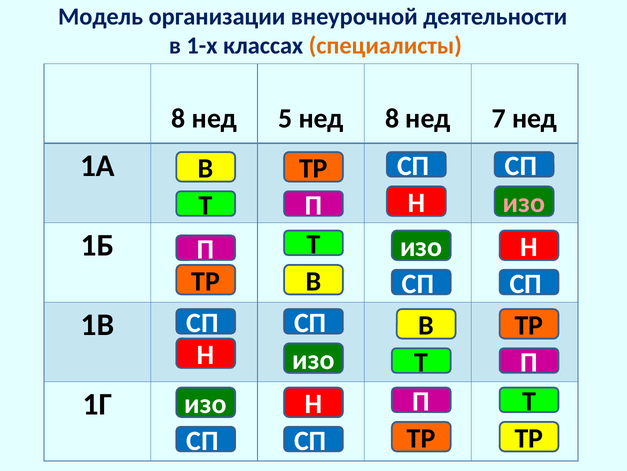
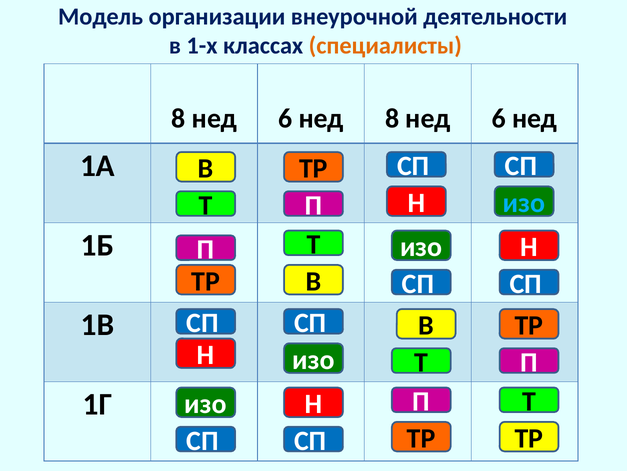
5 at (285, 118): 5 -> 6
нед 8 нед 7: 7 -> 6
изо at (524, 203) colour: pink -> light blue
